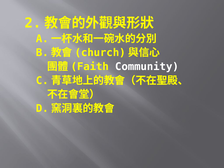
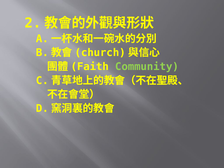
Community colour: white -> light green
